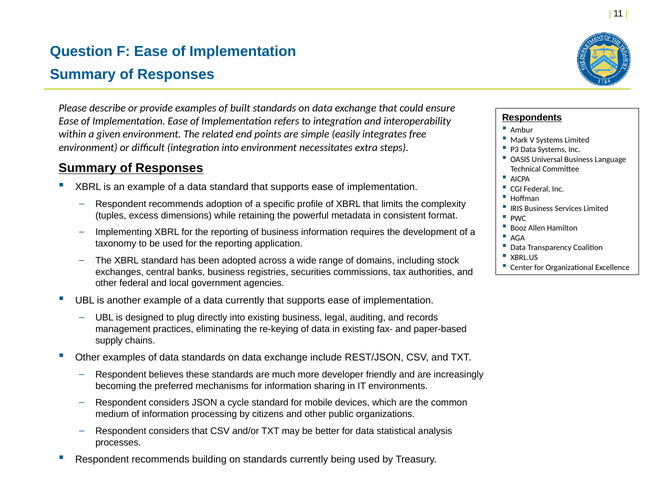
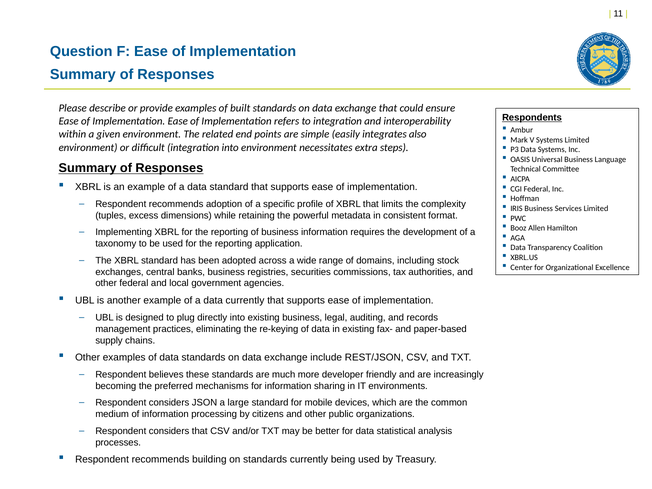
free: free -> also
cycle: cycle -> large
